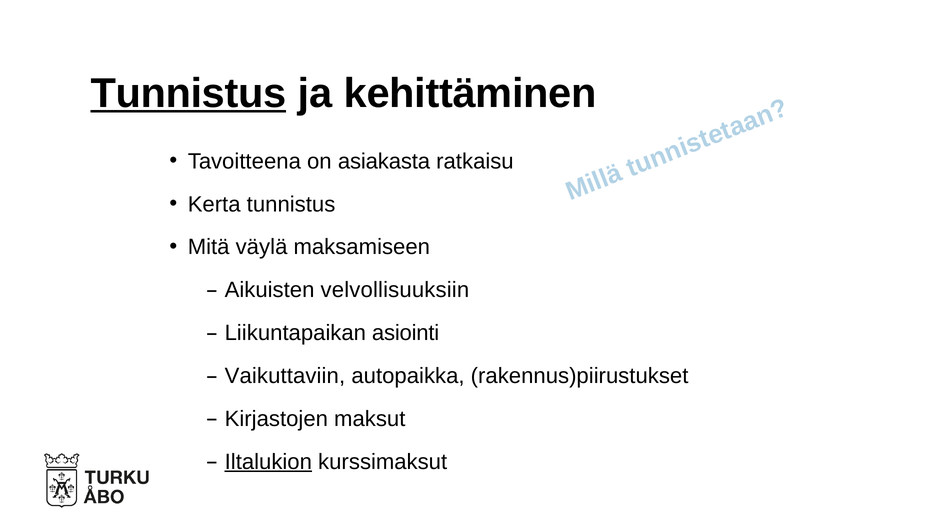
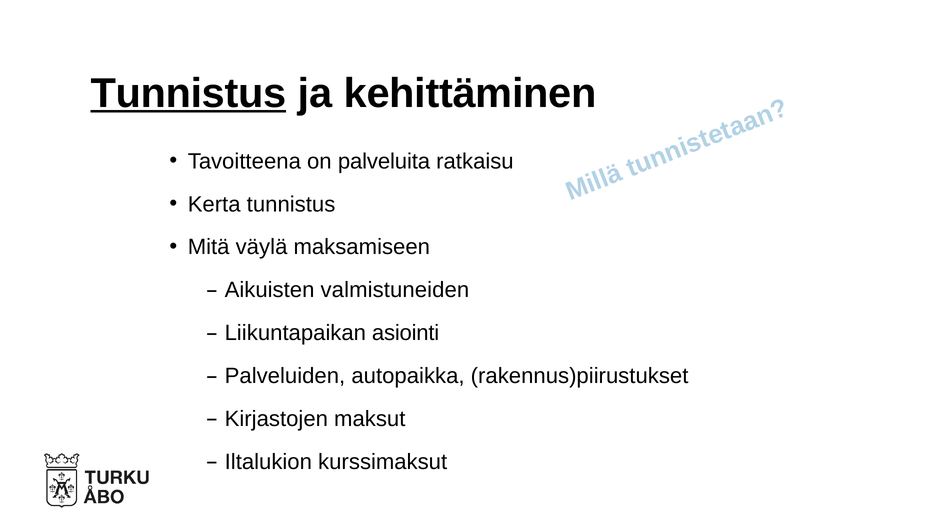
asiakasta: asiakasta -> palveluita
velvollisuuksiin: velvollisuuksiin -> valmistuneiden
Vaikuttaviin: Vaikuttaviin -> Palveluiden
Iltalukion underline: present -> none
